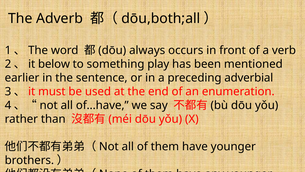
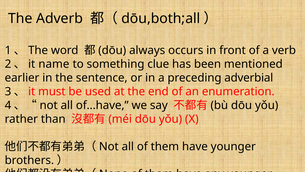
below: below -> name
play: play -> clue
